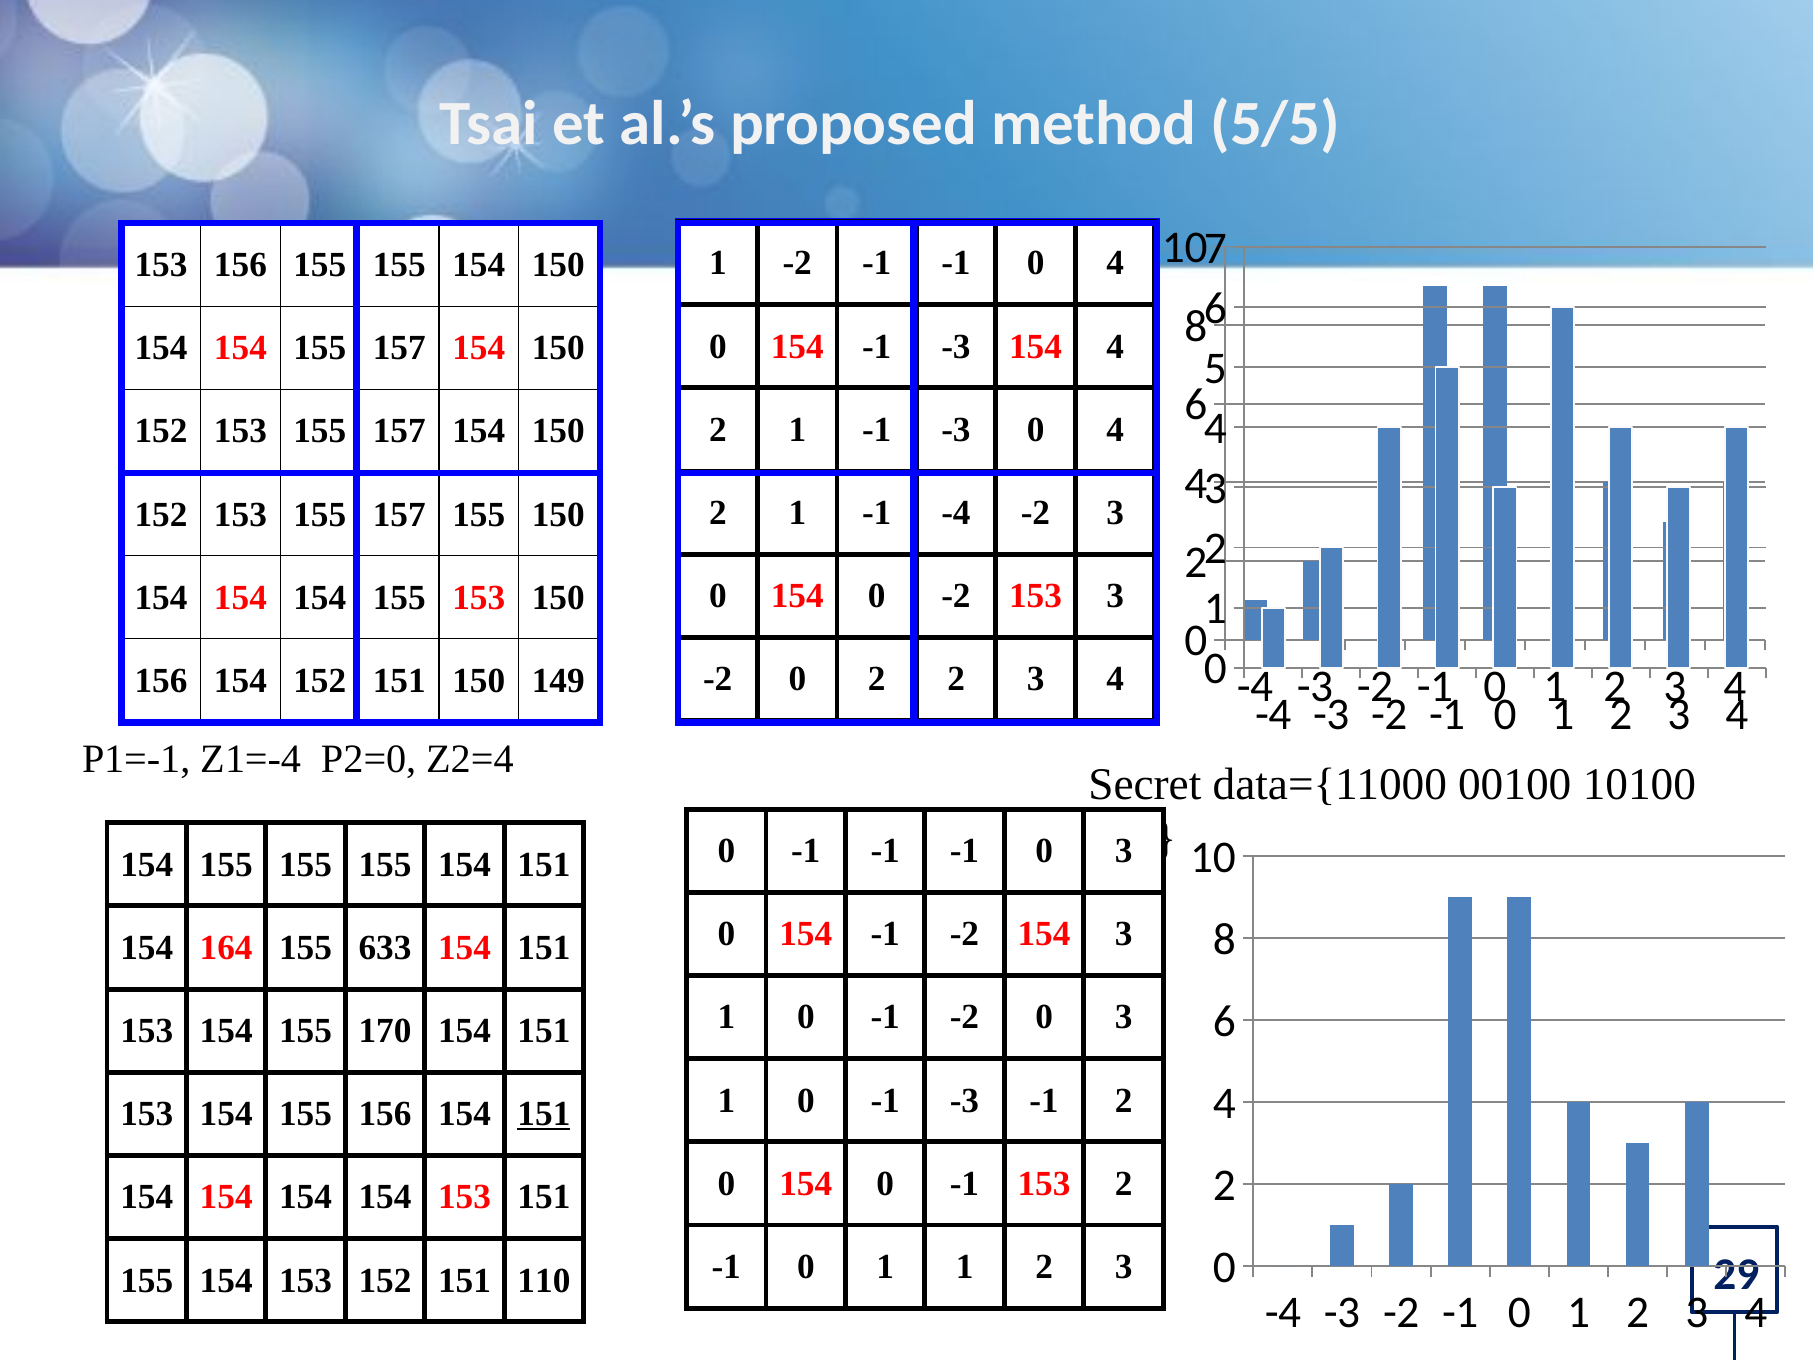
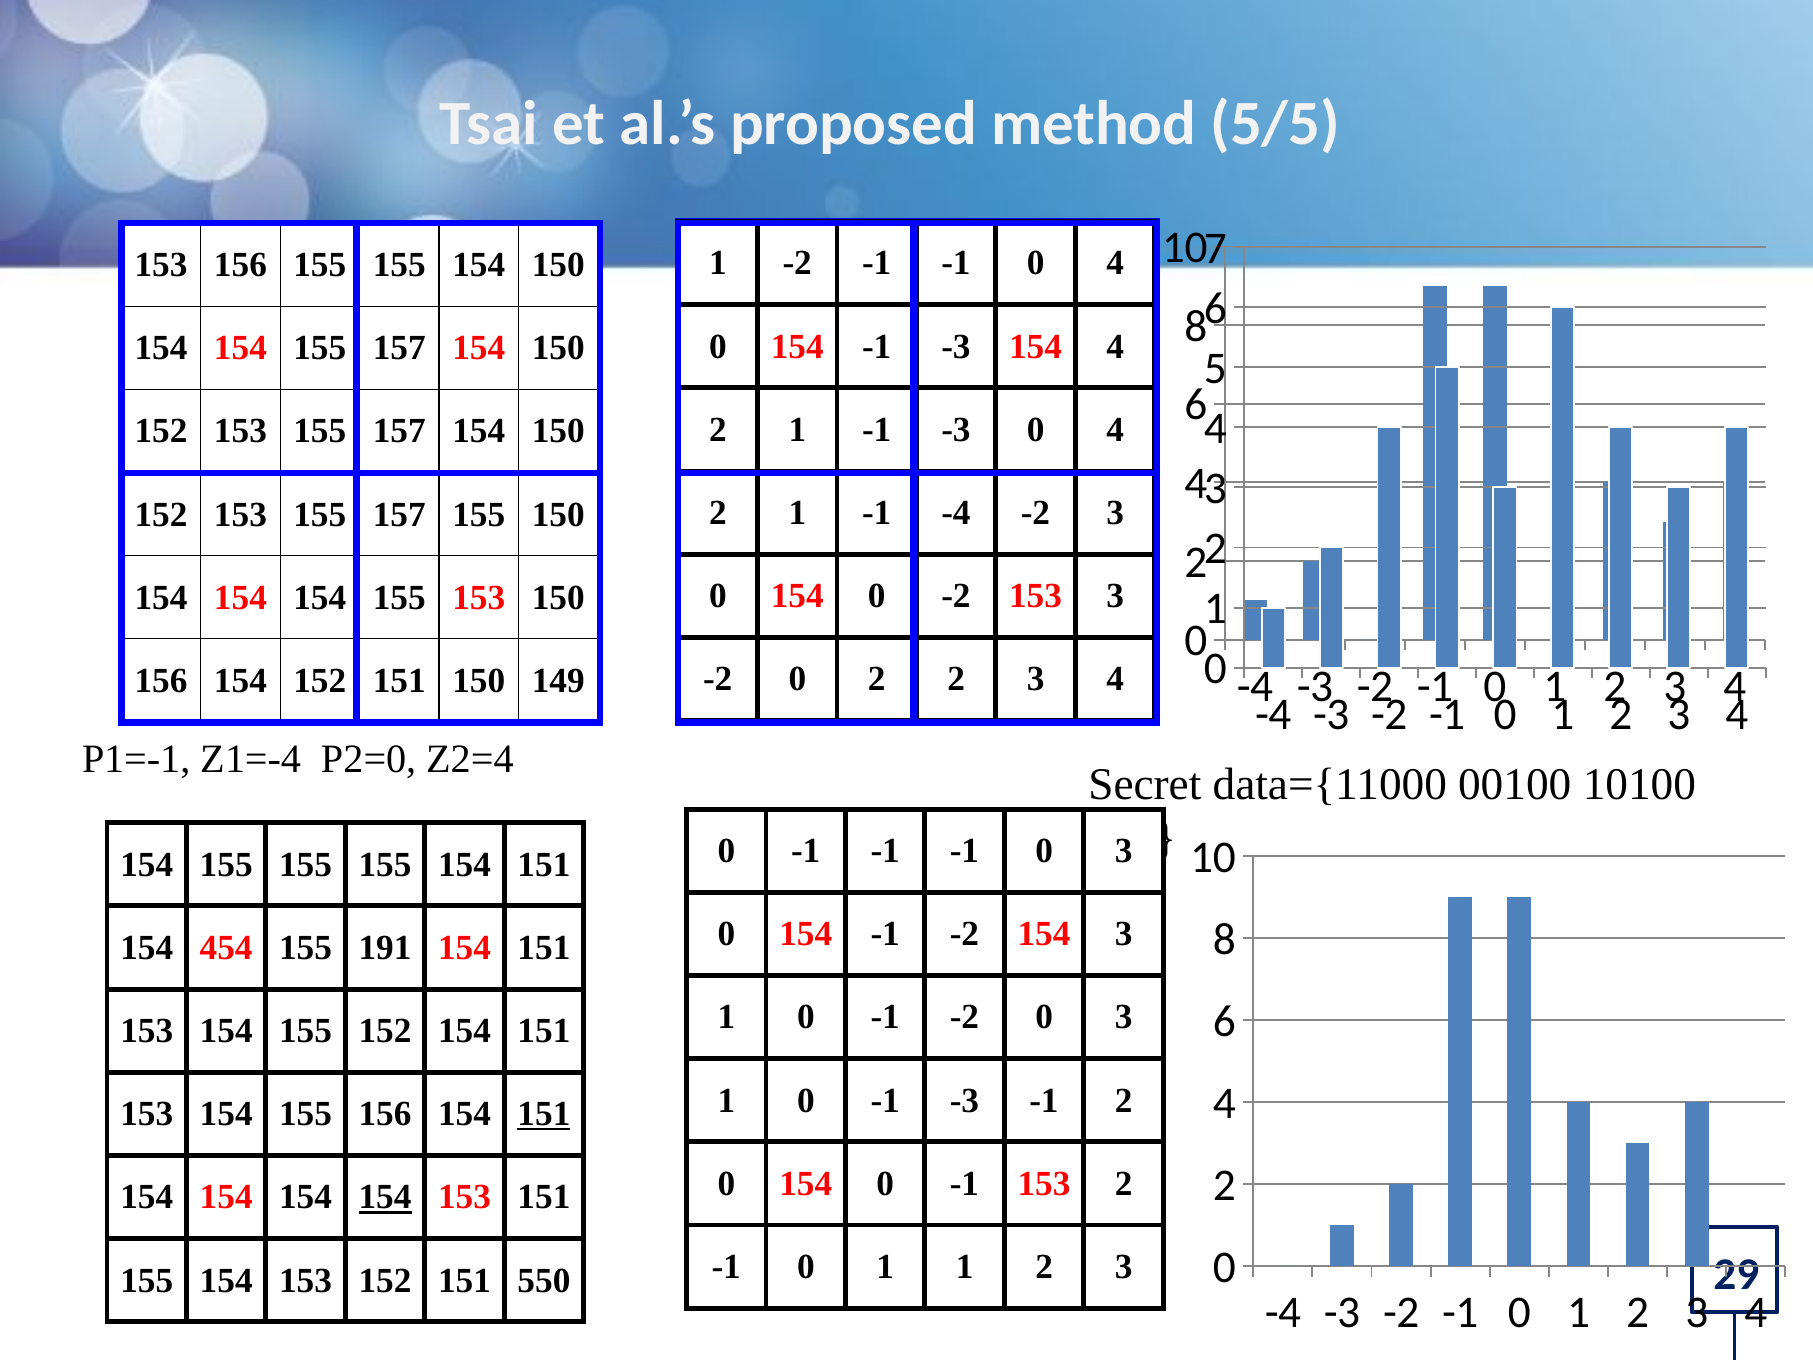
164: 164 -> 454
633: 633 -> 191
155 170: 170 -> 152
154 at (385, 1197) underline: none -> present
151 110: 110 -> 550
